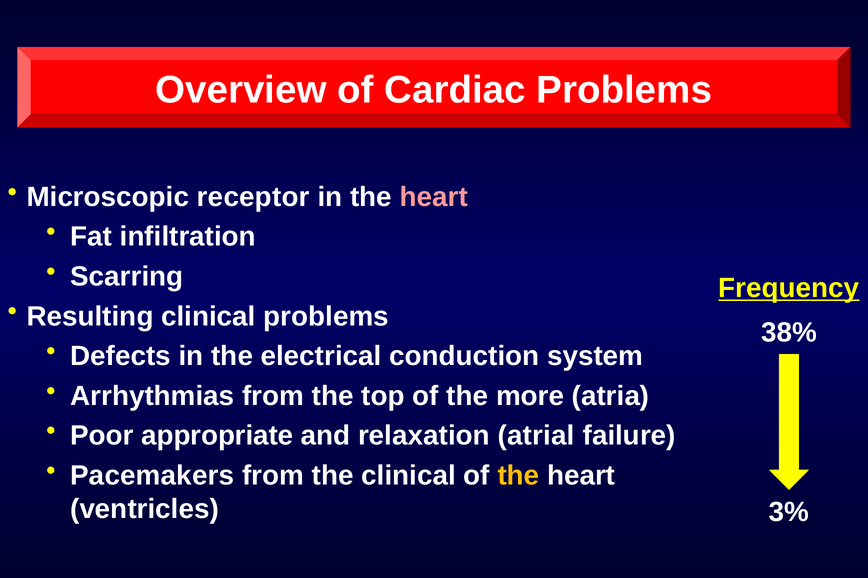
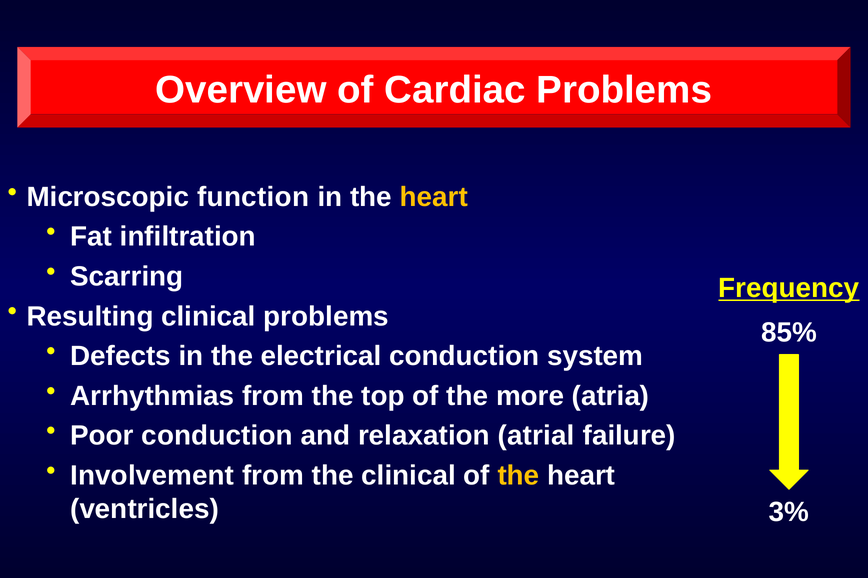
receptor: receptor -> function
heart at (434, 197) colour: pink -> yellow
38%: 38% -> 85%
Poor appropriate: appropriate -> conduction
Pacemakers: Pacemakers -> Involvement
